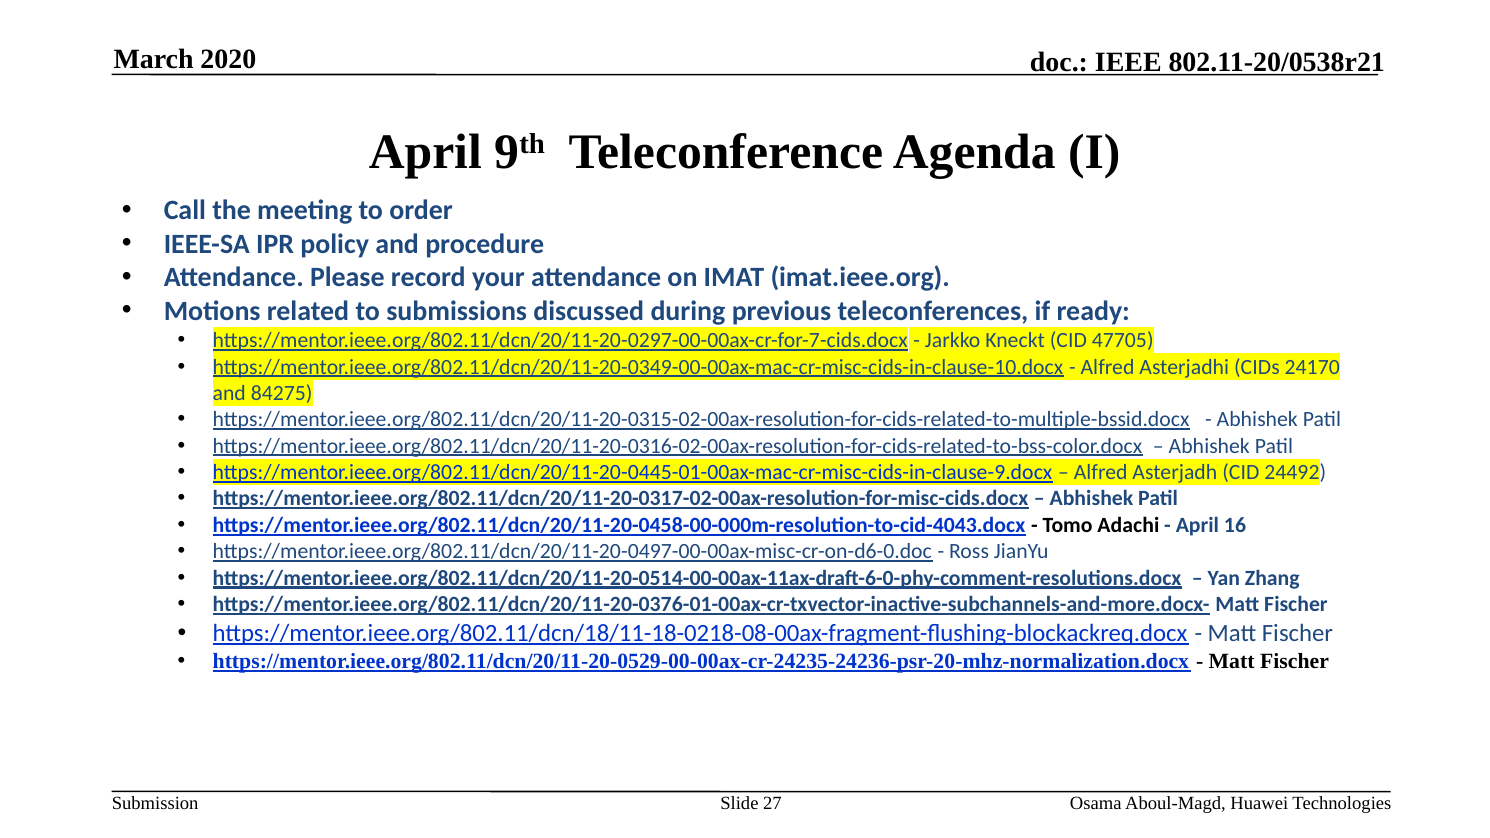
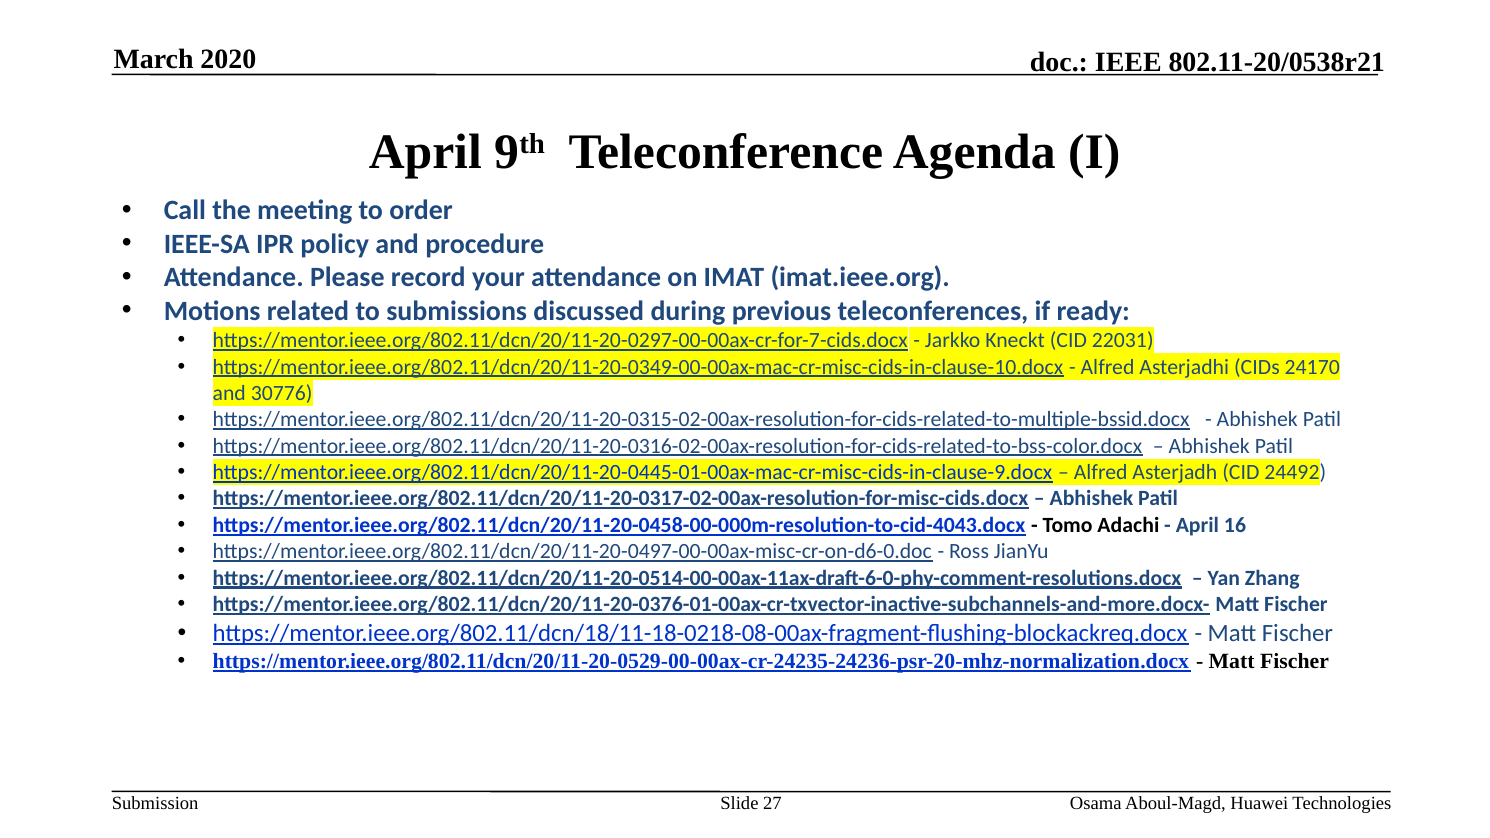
47705: 47705 -> 22031
84275: 84275 -> 30776
